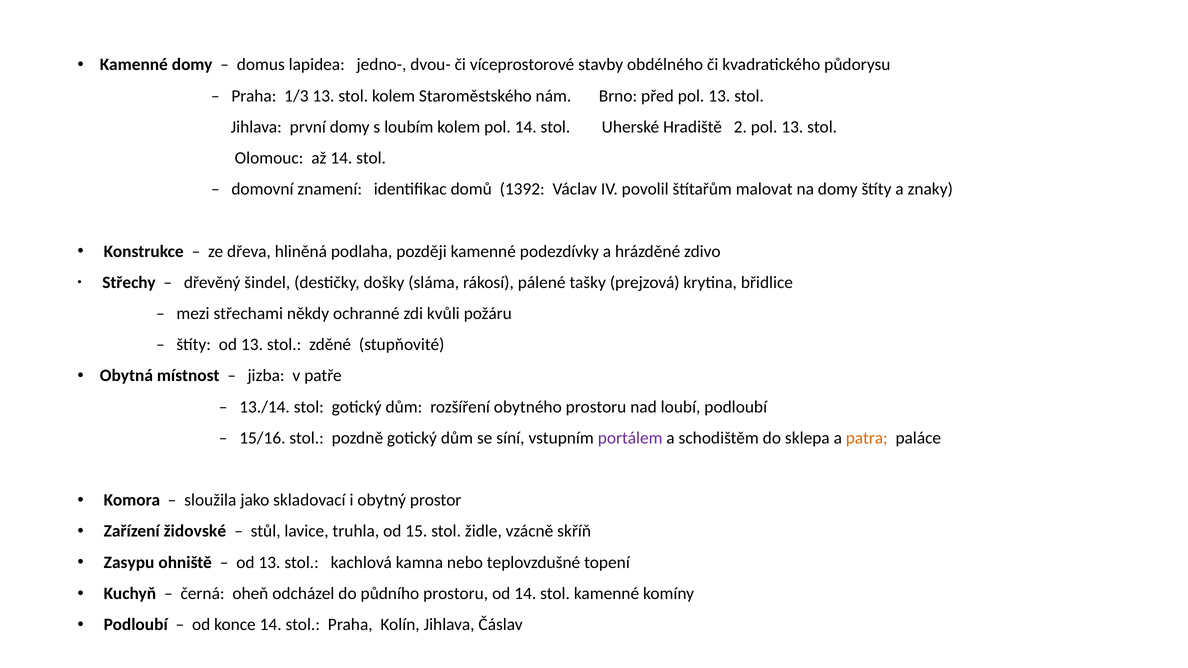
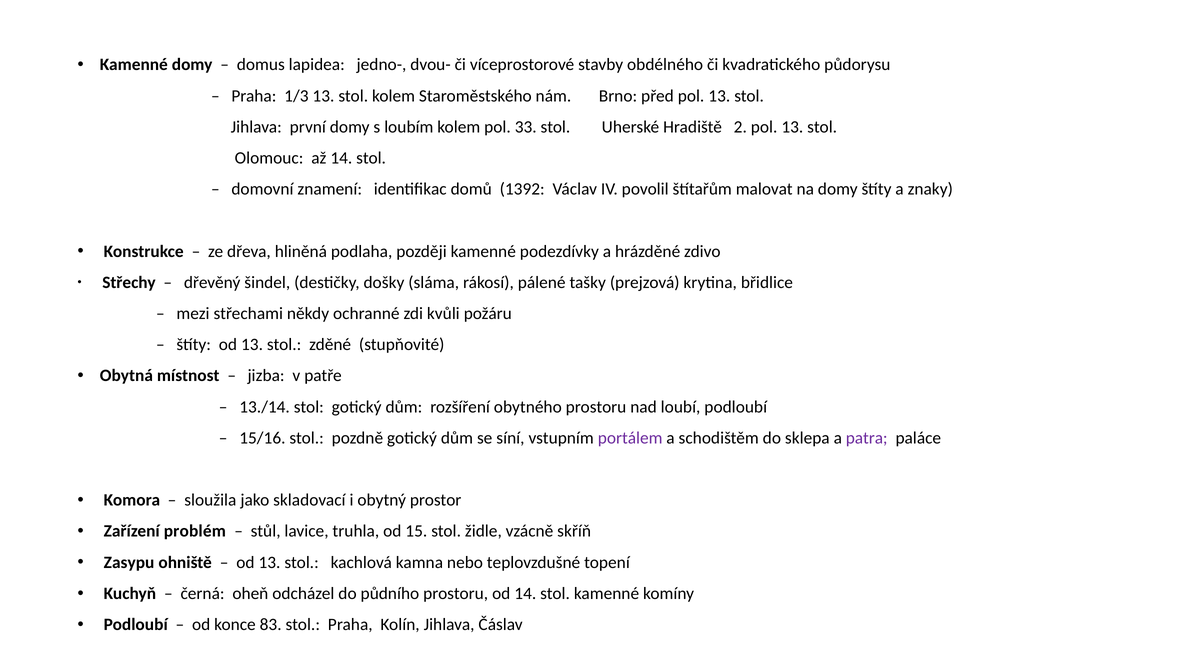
pol 14: 14 -> 33
patra colour: orange -> purple
židovské: židovské -> problém
konce 14: 14 -> 83
